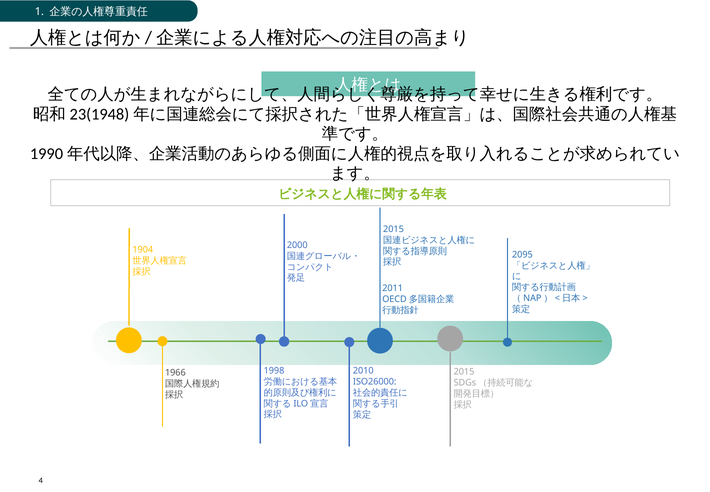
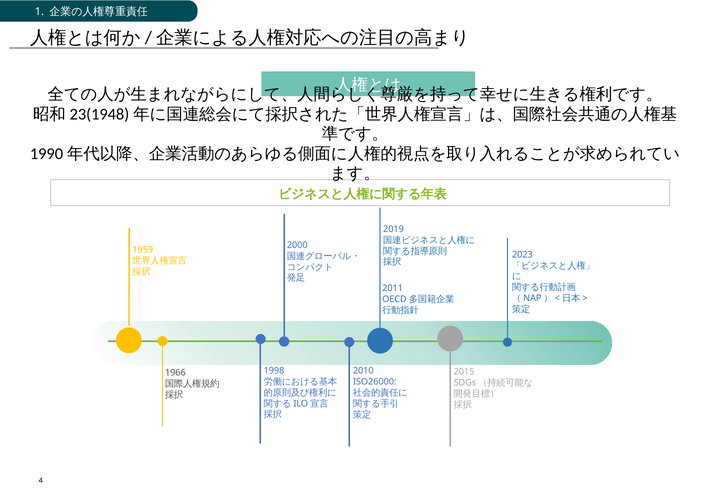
2015 at (393, 229): 2015 -> 2019
1904: 1904 -> 1959
2095: 2095 -> 2023
